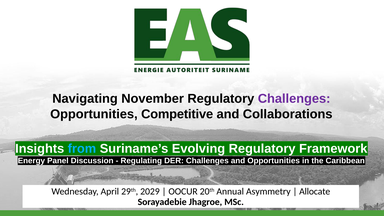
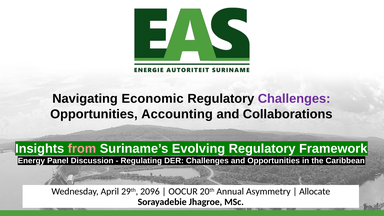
November: November -> Economic
Competitive: Competitive -> Accounting
from colour: light blue -> pink
2029: 2029 -> 2096
